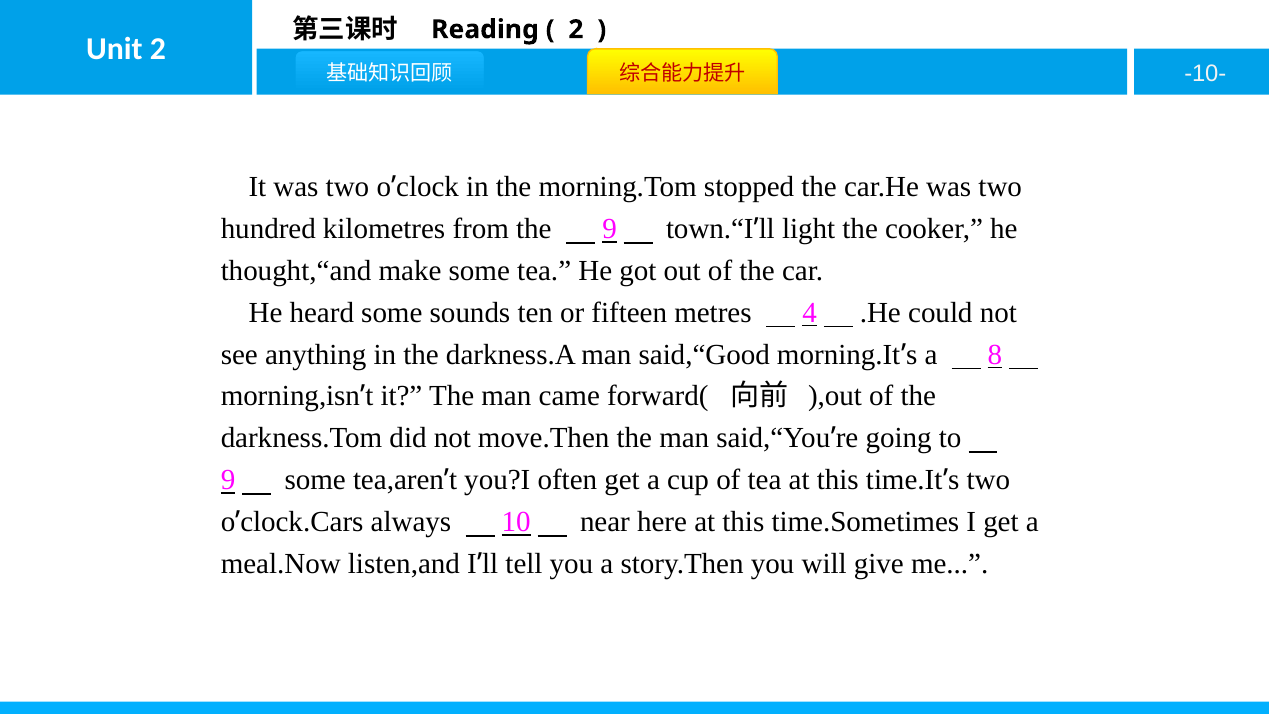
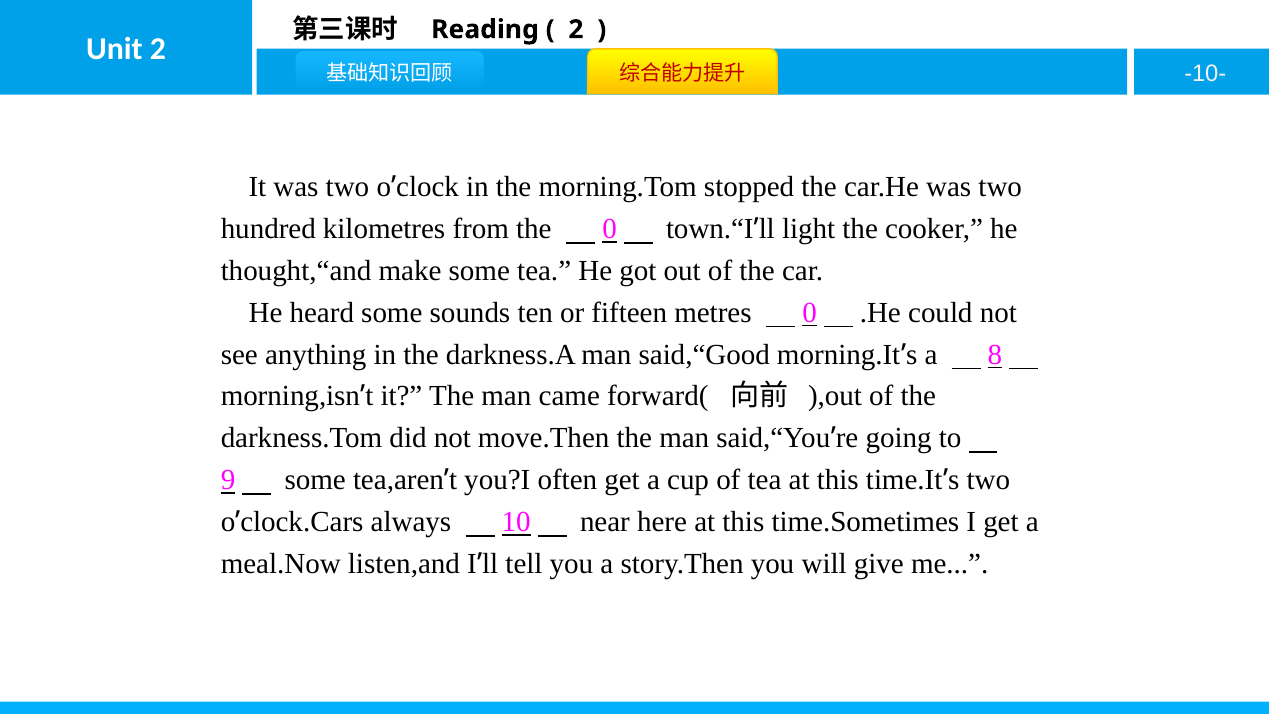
the 9: 9 -> 0
metres 4: 4 -> 0
